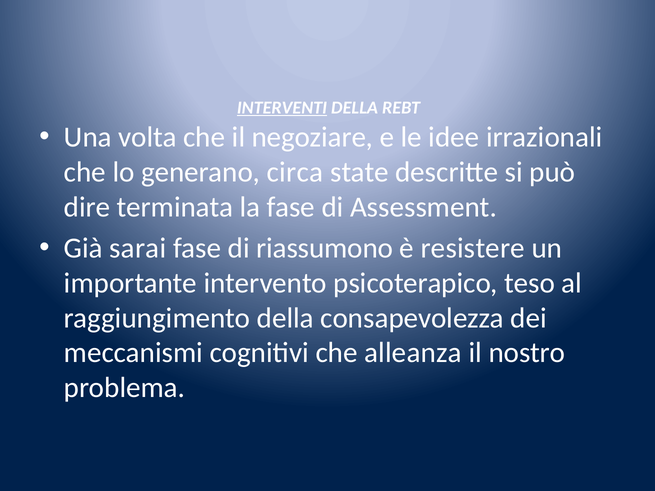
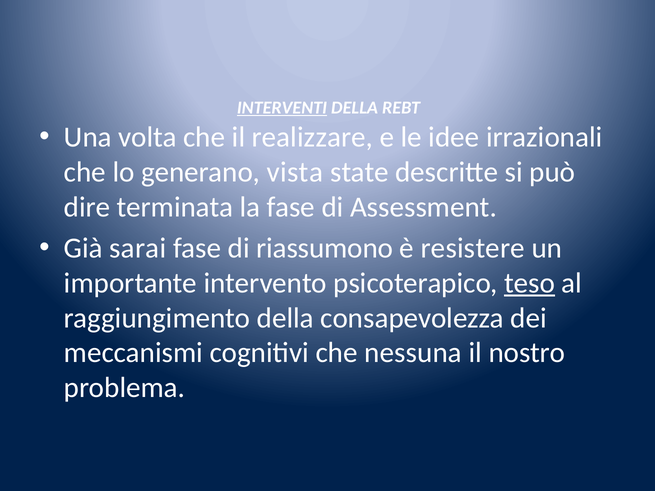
negoziare: negoziare -> realizzare
circa: circa -> vista
teso underline: none -> present
alleanza: alleanza -> nessuna
